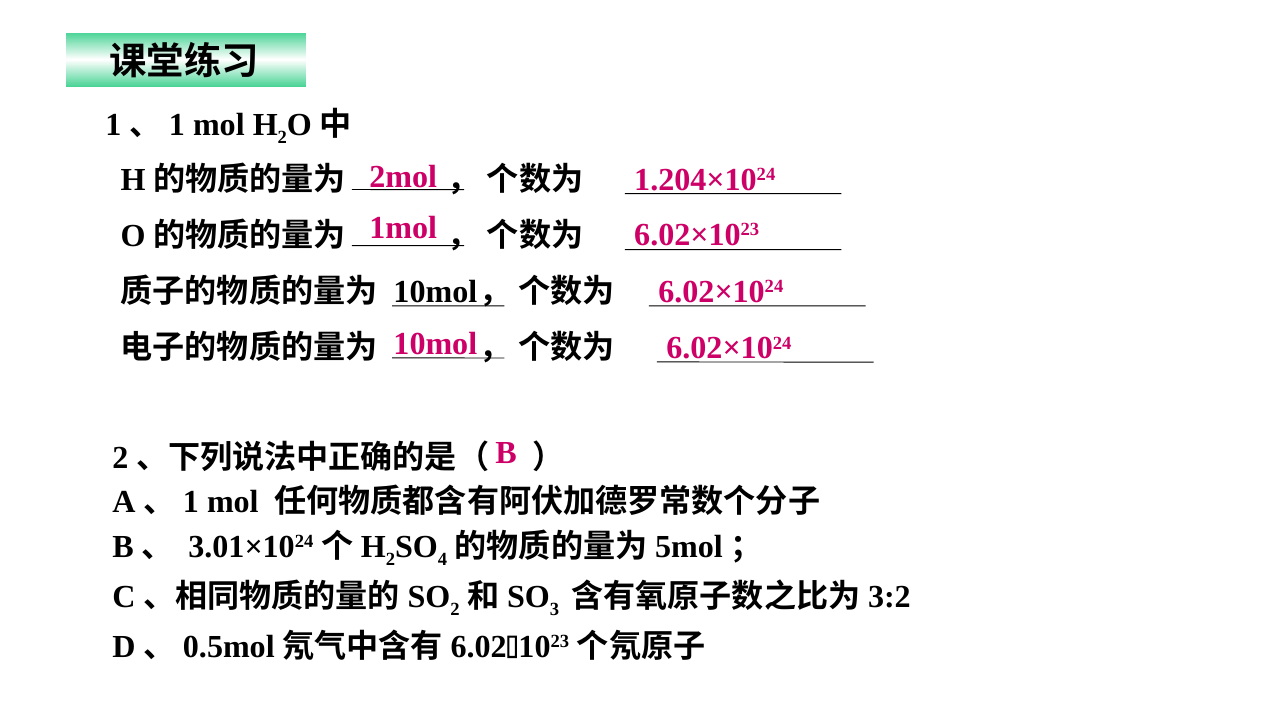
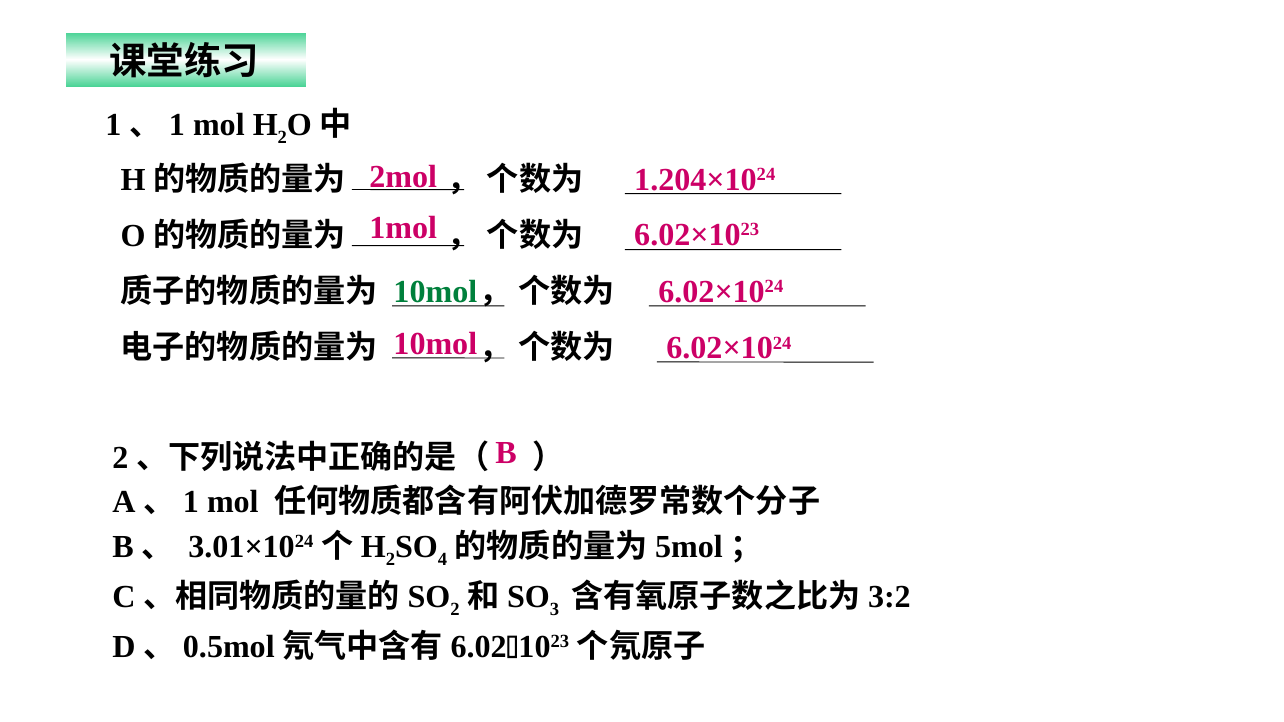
10mol at (435, 292) colour: black -> green
